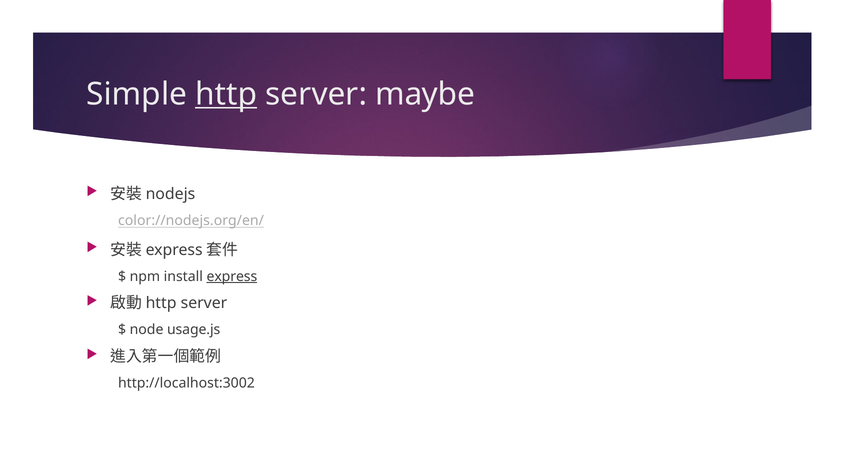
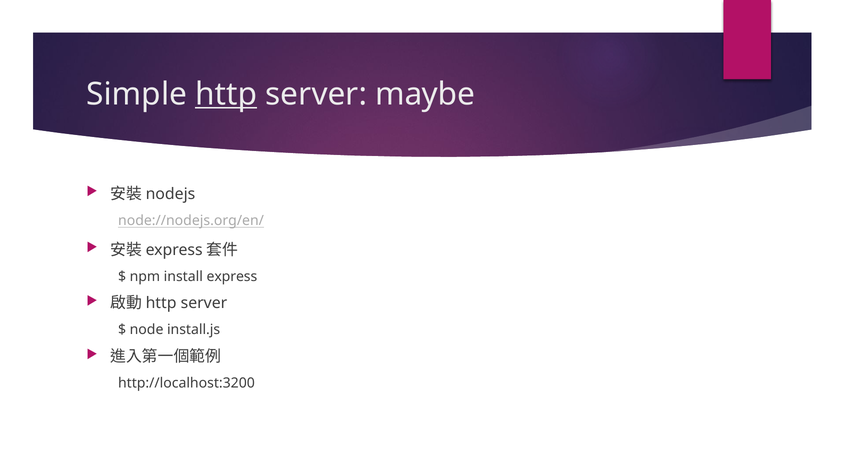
color://nodejs.org/en/: color://nodejs.org/en/ -> node://nodejs.org/en/
express underline: present -> none
usage.js: usage.js -> install.js
http://localhost:3002: http://localhost:3002 -> http://localhost:3200
